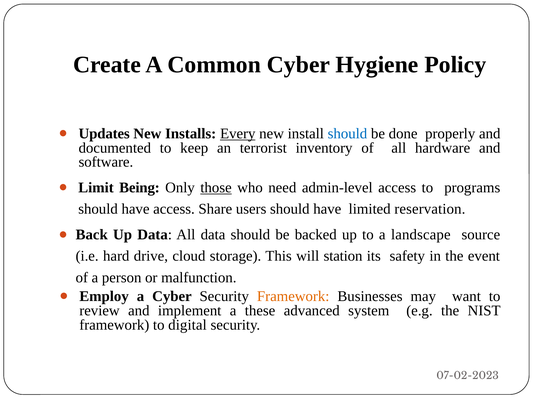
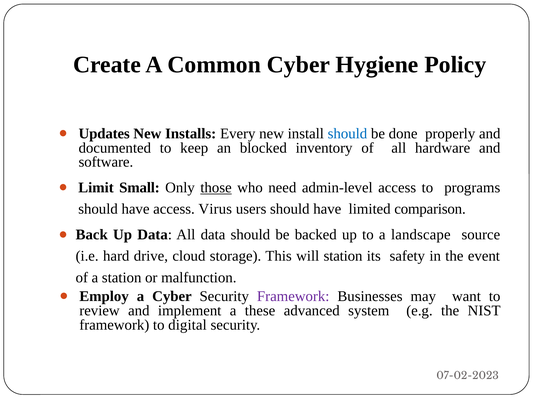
Every underline: present -> none
terrorist: terrorist -> blocked
Being: Being -> Small
Share: Share -> Virus
reservation: reservation -> comparison
a person: person -> station
Framework at (293, 296) colour: orange -> purple
